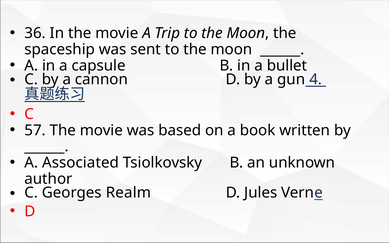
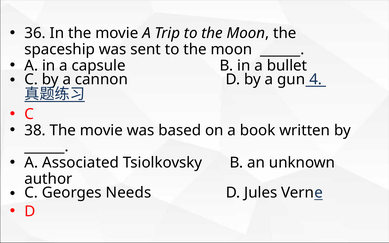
57: 57 -> 38
Realm: Realm -> Needs
